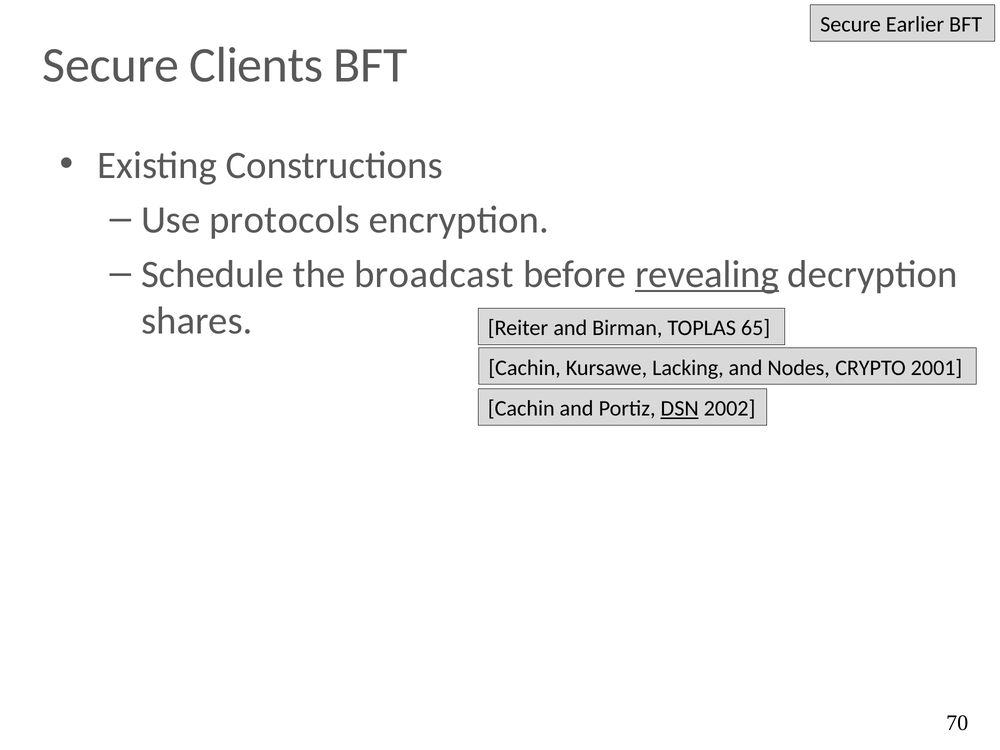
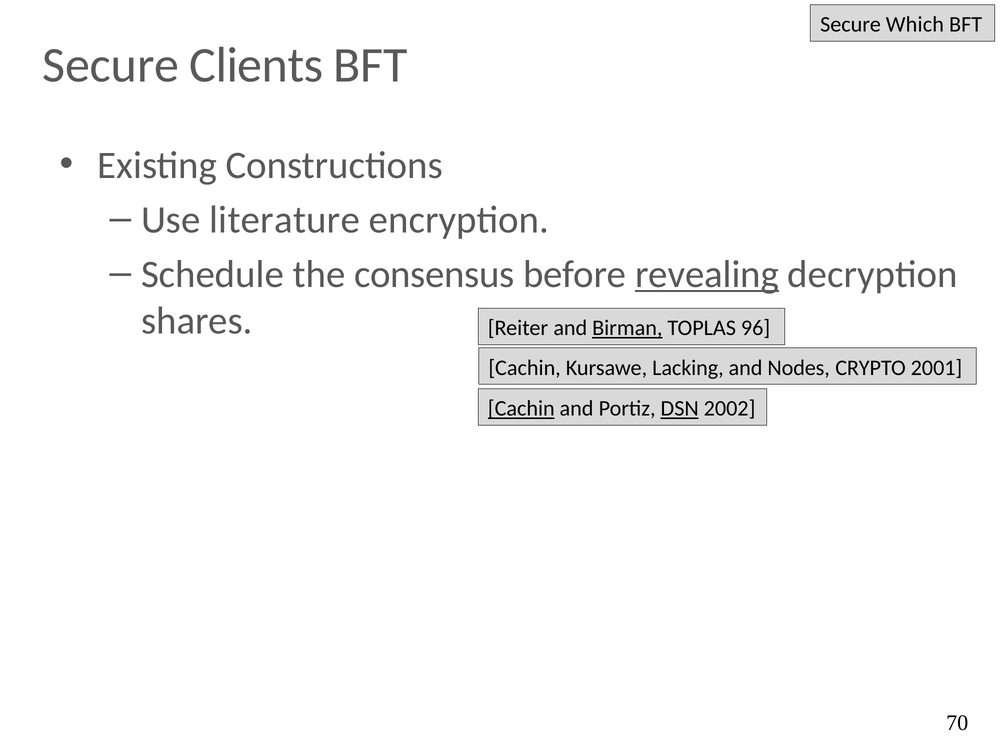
Earlier: Earlier -> Which
protocols: protocols -> literature
broadcast: broadcast -> consensus
Birman underline: none -> present
65: 65 -> 96
Cachin at (521, 409) underline: none -> present
